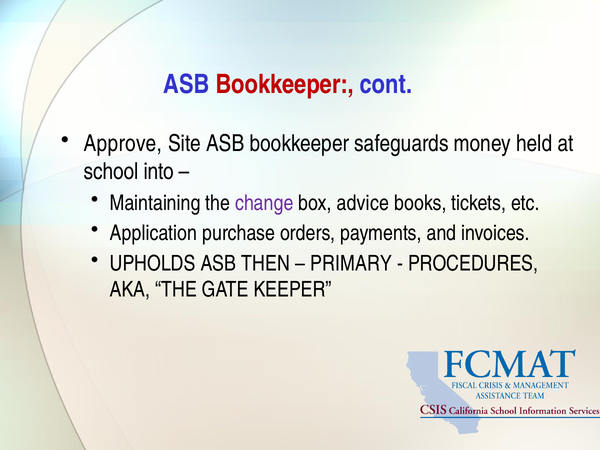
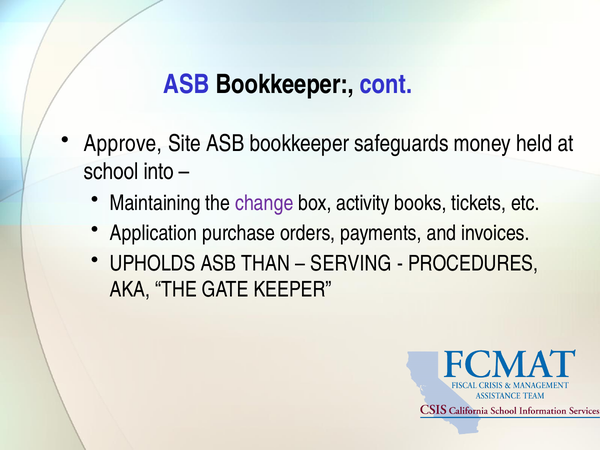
Bookkeeper at (285, 84) colour: red -> black
advice: advice -> activity
THEN: THEN -> THAN
PRIMARY: PRIMARY -> SERVING
